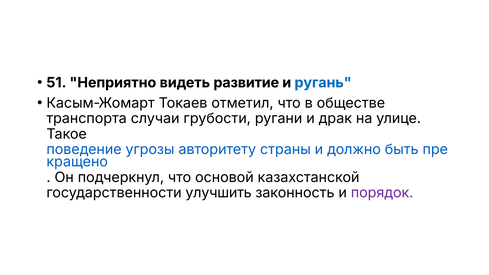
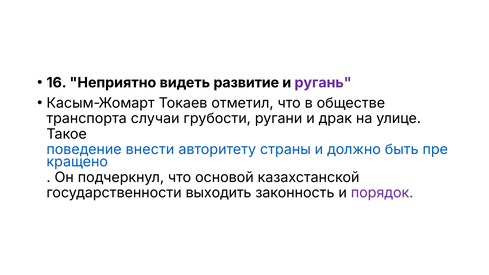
51: 51 -> 16
ругань colour: blue -> purple
угрозы: угрозы -> внести
улучшить: улучшить -> выходить
